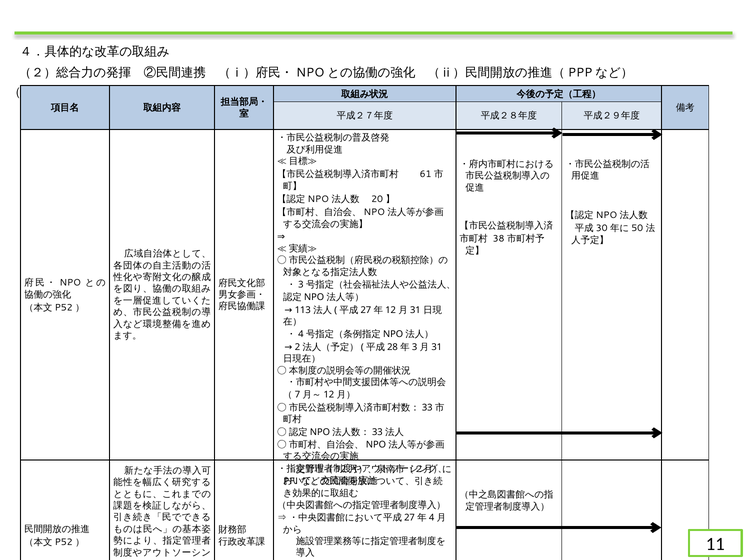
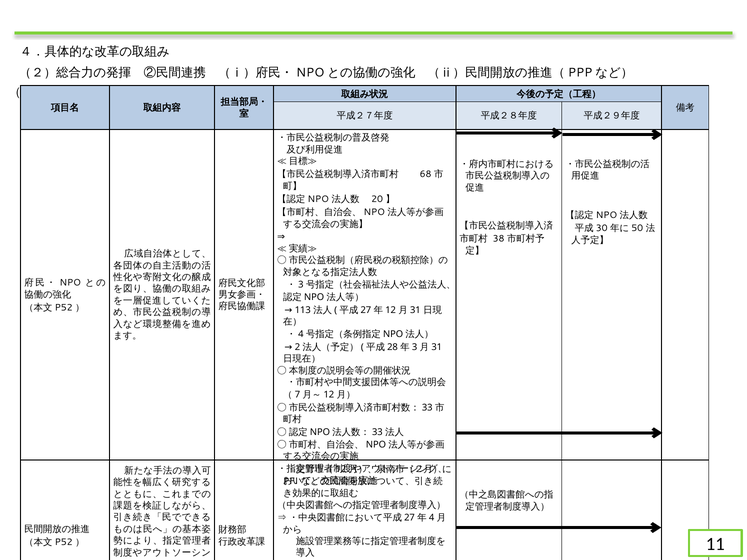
61: 61 -> 68
